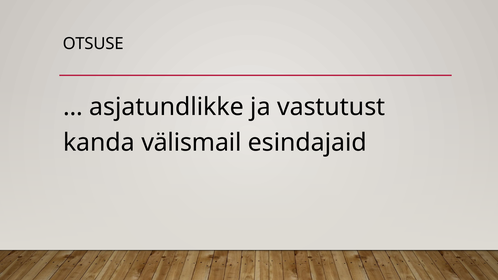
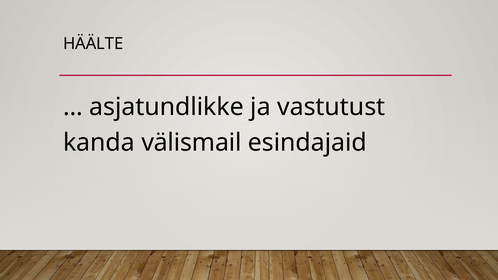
OTSUSE: OTSUSE -> HÄÄLTE
